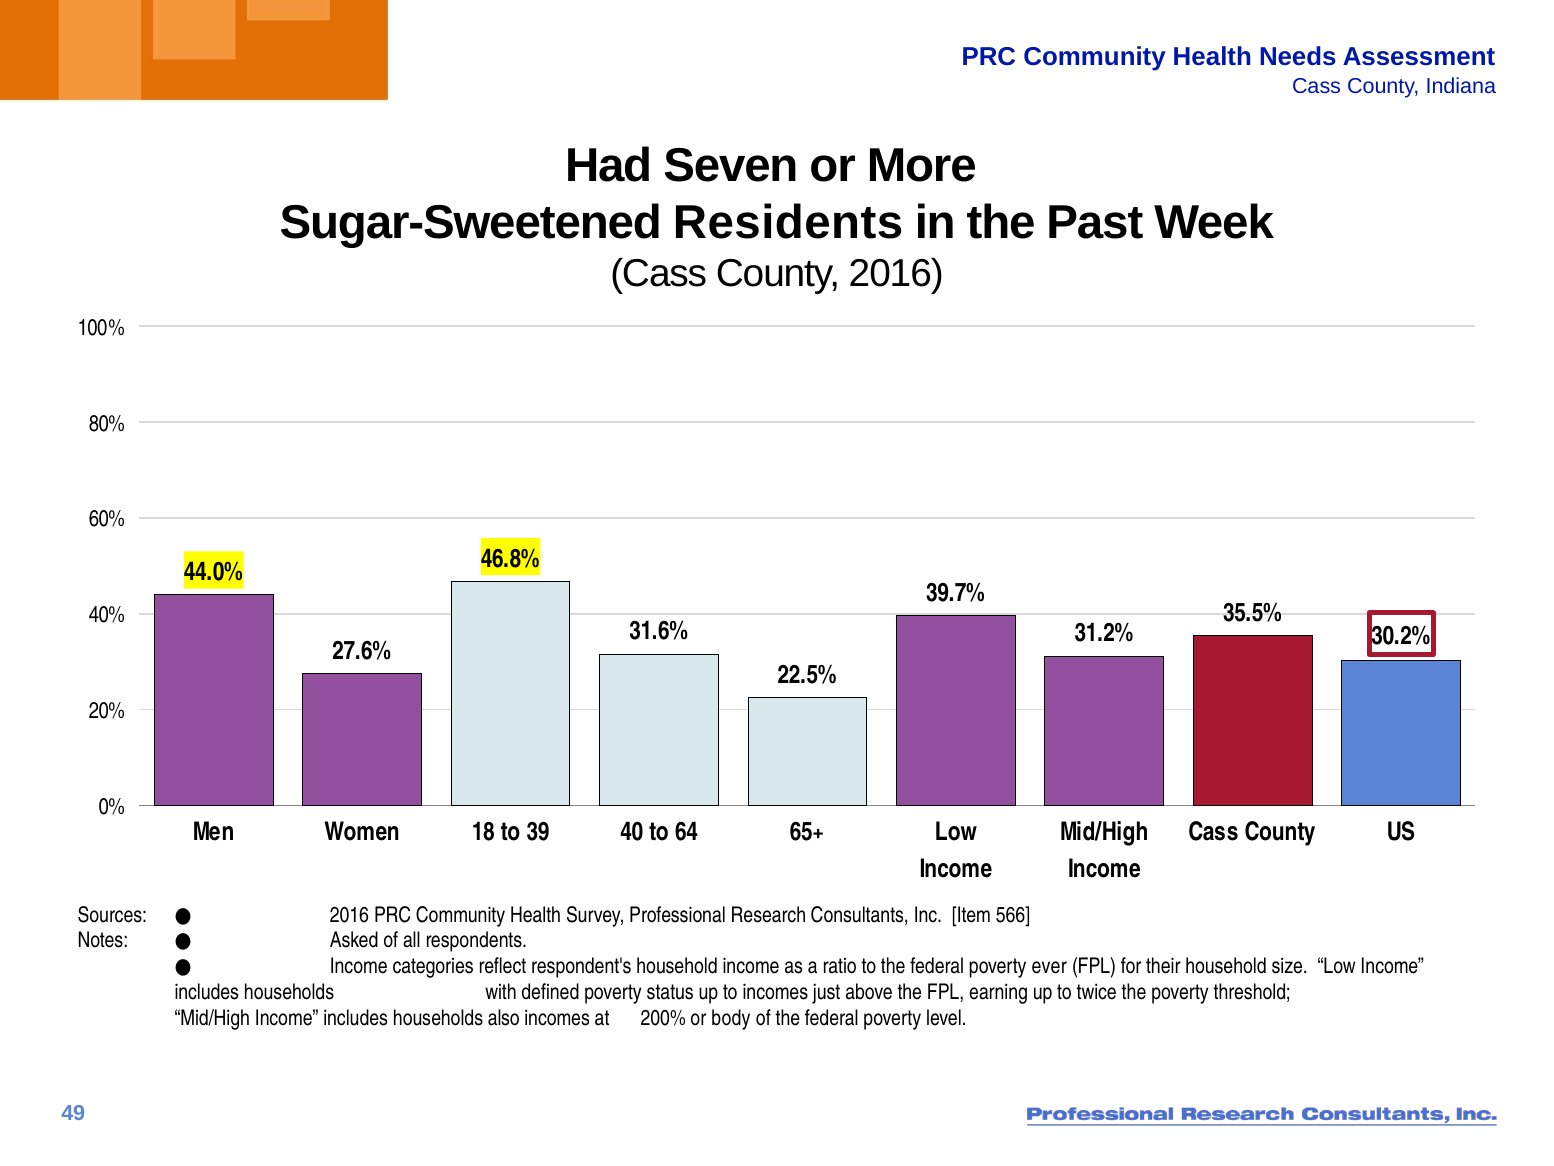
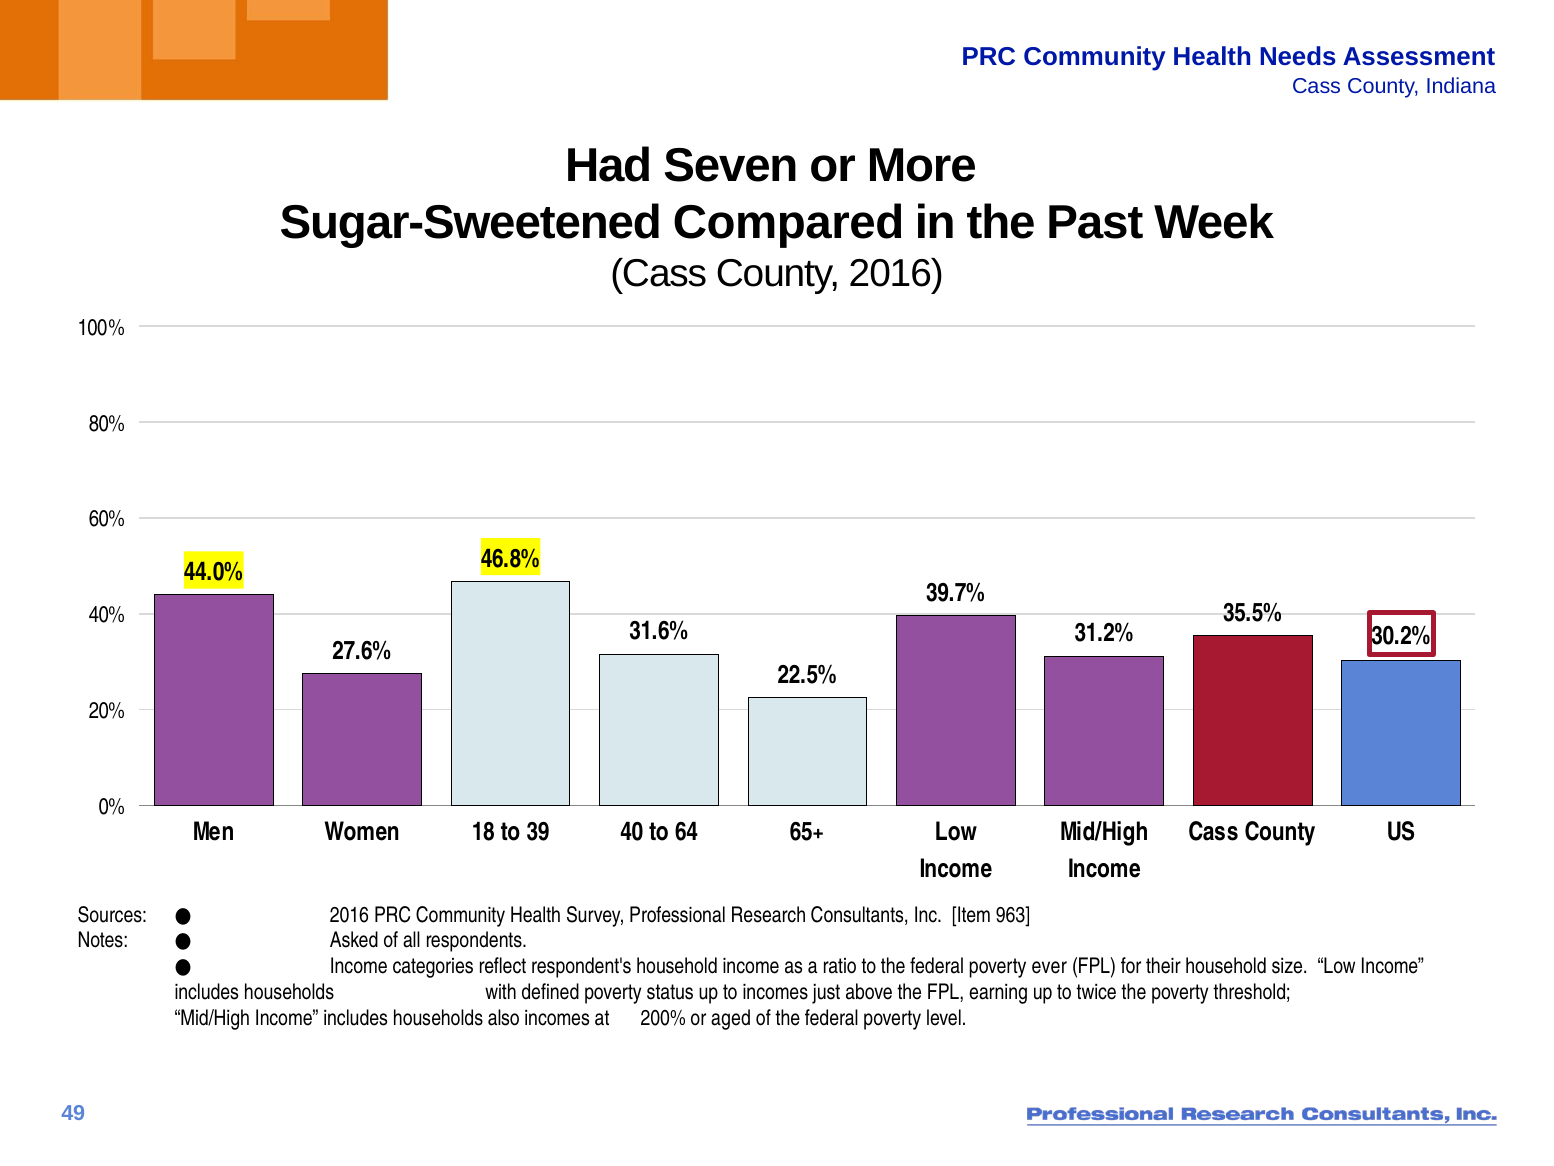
Residents: Residents -> Compared
566: 566 -> 963
body: body -> aged
